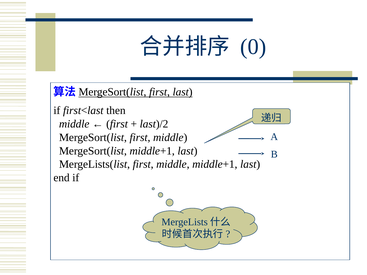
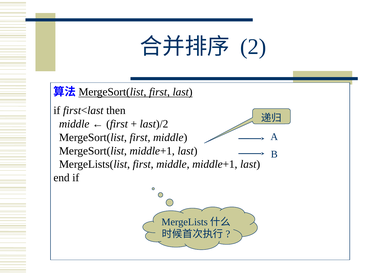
0: 0 -> 2
